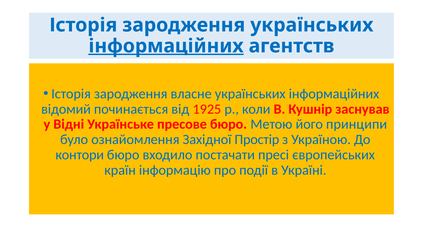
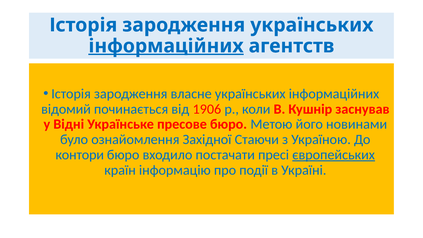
1925: 1925 -> 1906
принципи: принципи -> новинами
Простір: Простір -> Стаючи
європейських underline: none -> present
